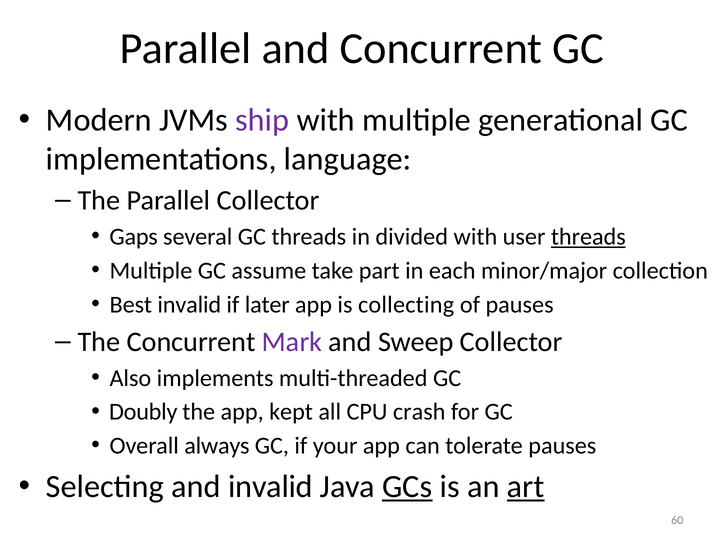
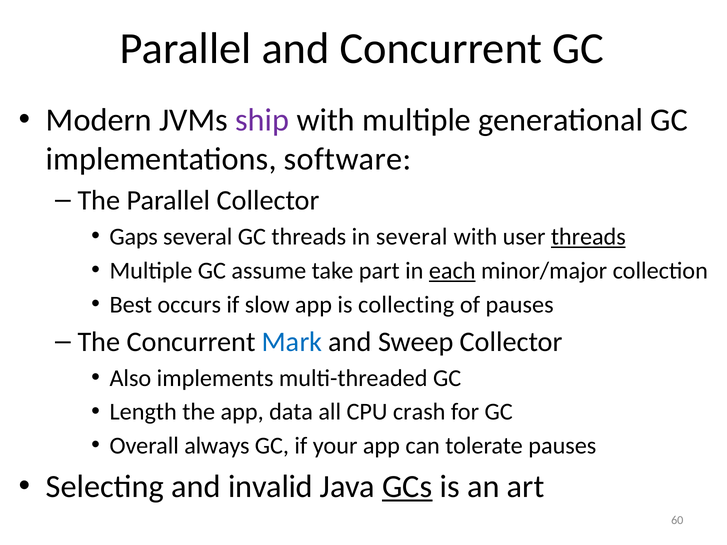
language: language -> software
in divided: divided -> several
each underline: none -> present
Best invalid: invalid -> occurs
later: later -> slow
Mark colour: purple -> blue
Doubly: Doubly -> Length
kept: kept -> data
art underline: present -> none
